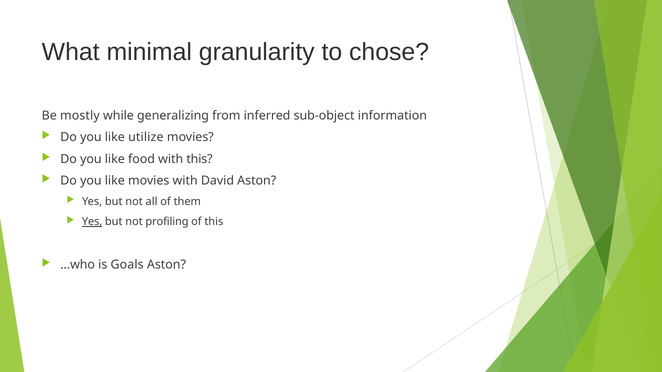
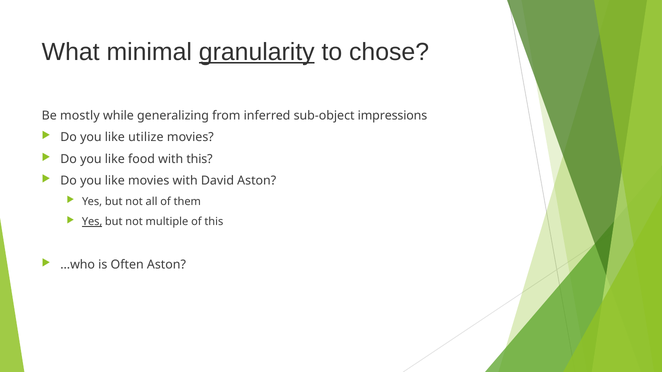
granularity underline: none -> present
information: information -> impressions
profiling: profiling -> multiple
Goals: Goals -> Often
